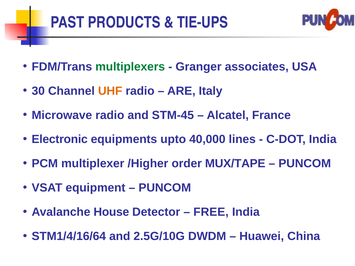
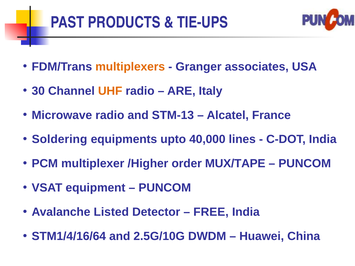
multiplexers colour: green -> orange
STM-45: STM-45 -> STM-13
Electronic: Electronic -> Soldering
House: House -> Listed
